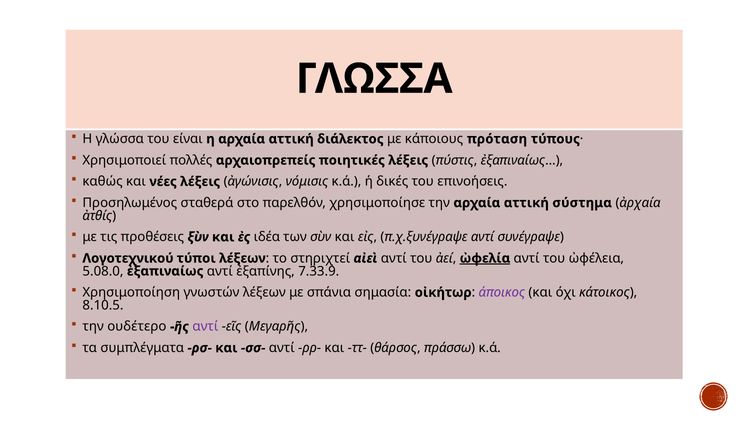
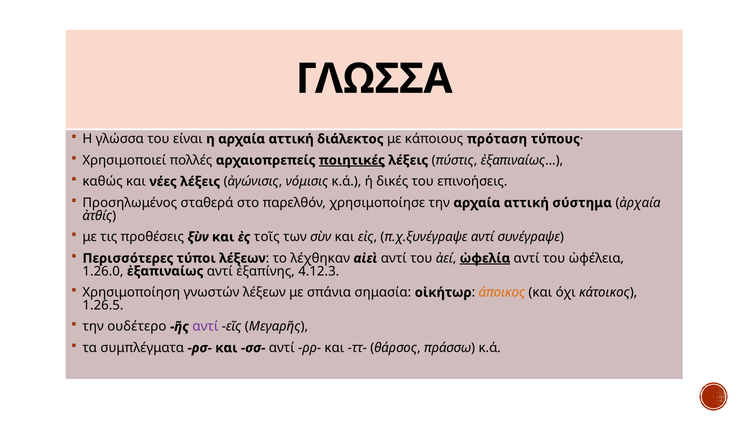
ποιητικές underline: none -> present
ιδέα: ιδέα -> τοῖς
Λογοτεχνικού: Λογοτεχνικού -> Περισσότερες
στηριχτεί: στηριχτεί -> λέχθηκαν
5.08.0: 5.08.0 -> 1.26.0
7.33.9: 7.33.9 -> 4.12.3
άποικος colour: purple -> orange
8.10.5: 8.10.5 -> 1.26.5
